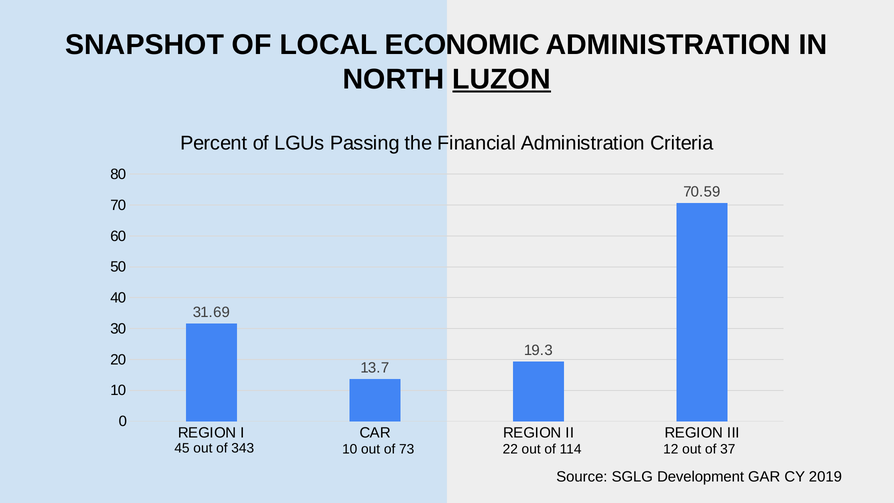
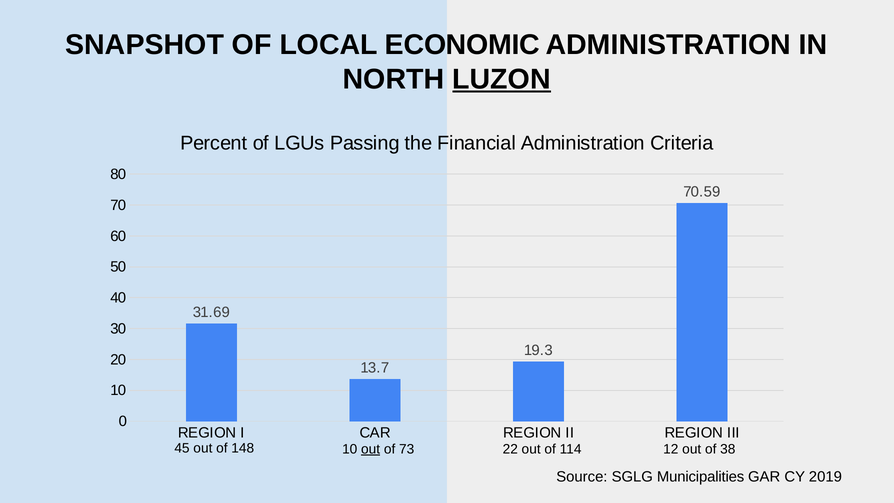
343: 343 -> 148
out at (371, 449) underline: none -> present
37: 37 -> 38
Development: Development -> Municipalities
